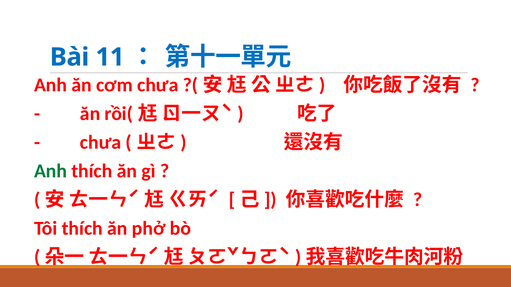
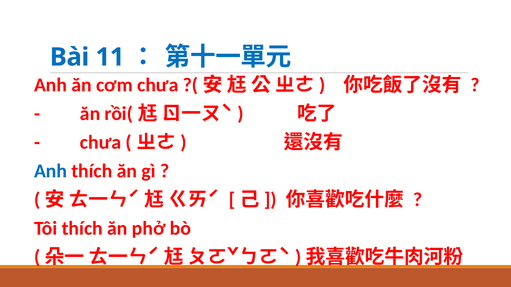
Anh at (51, 171) colour: green -> blue
